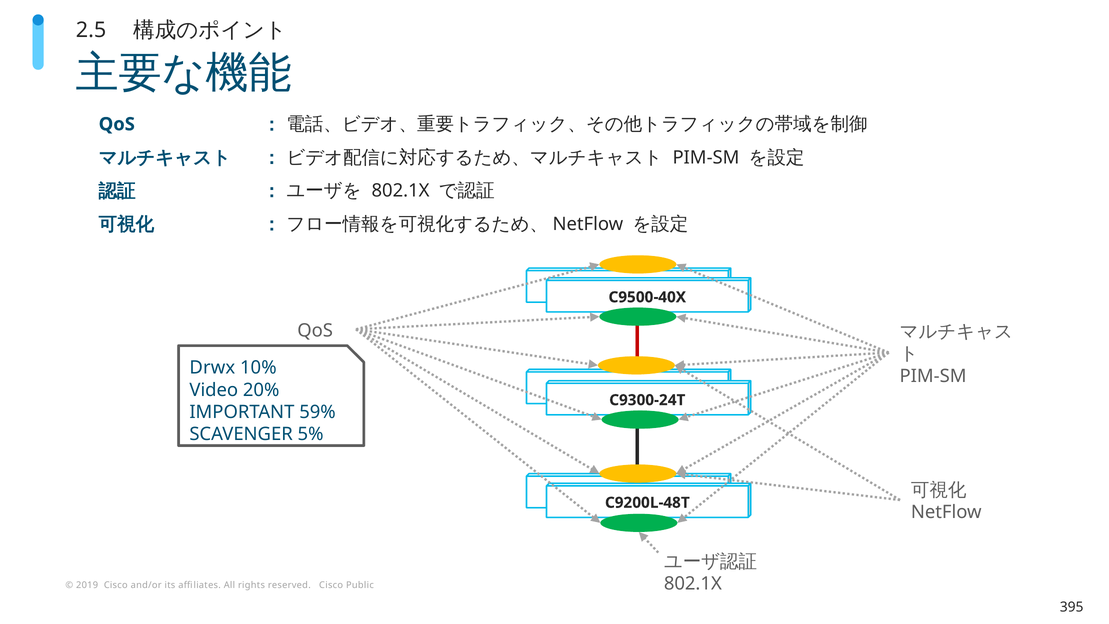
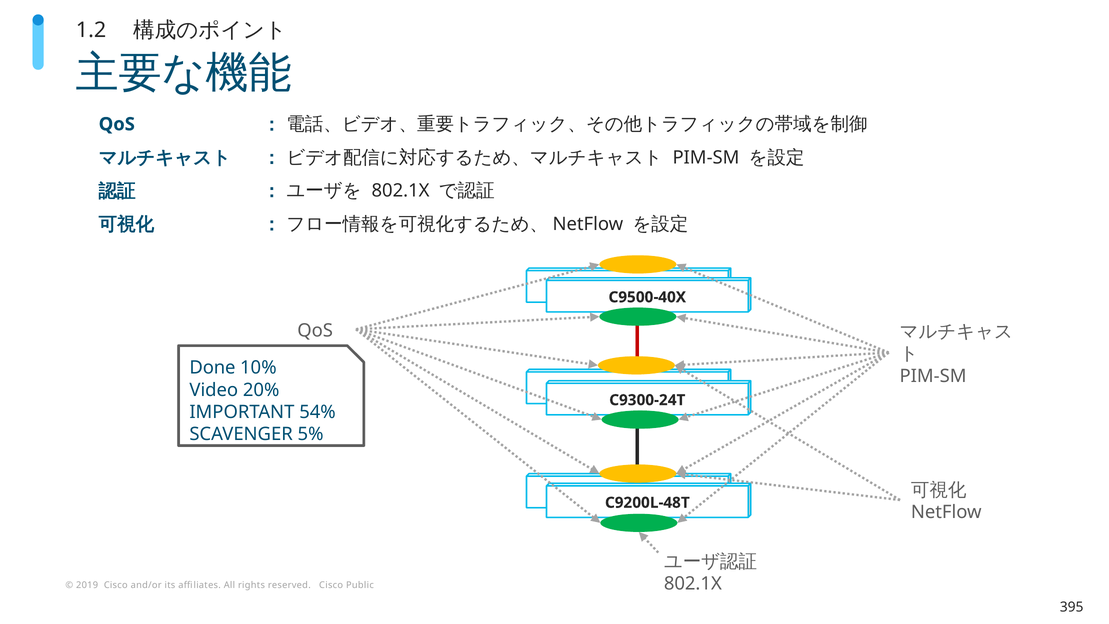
2.5: 2.5 -> 1.2
Drwx: Drwx -> Done
59%: 59% -> 54%
